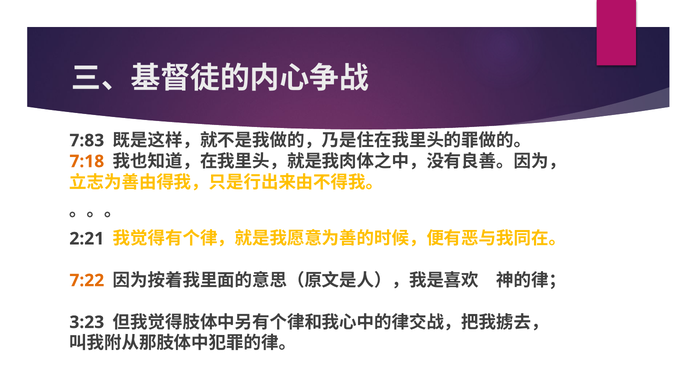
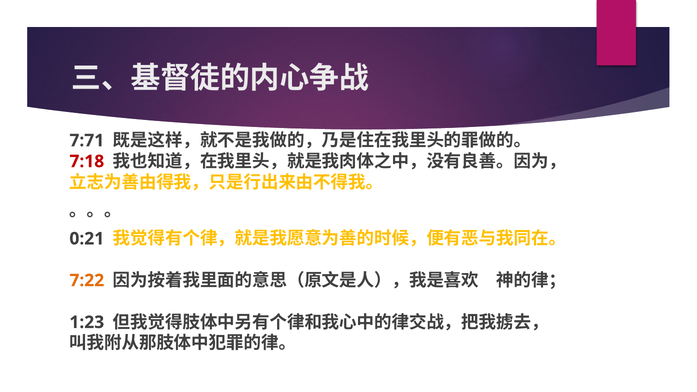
7:83: 7:83 -> 7:71
7:18 colour: orange -> red
2:21: 2:21 -> 0:21
3:23: 3:23 -> 1:23
